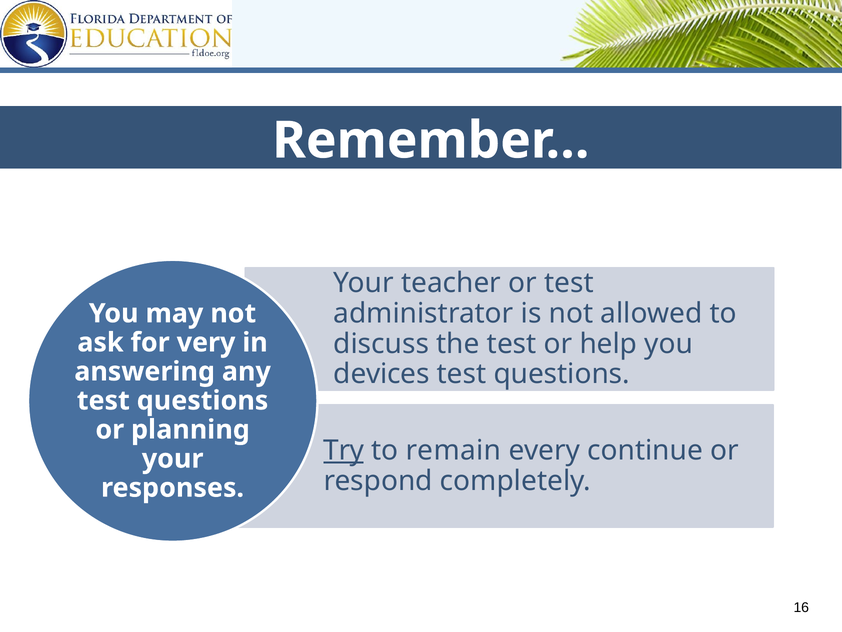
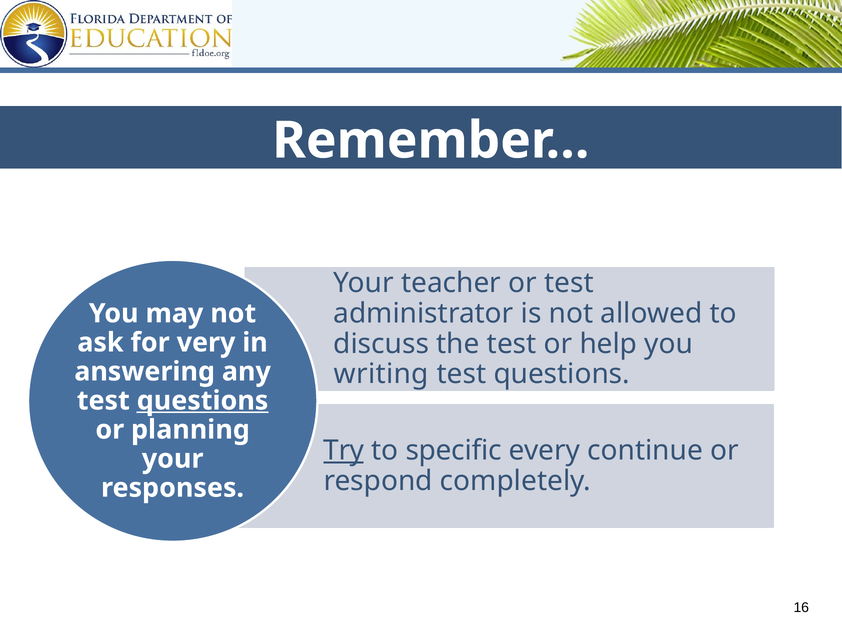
devices: devices -> writing
questions at (203, 400) underline: none -> present
remain: remain -> specific
